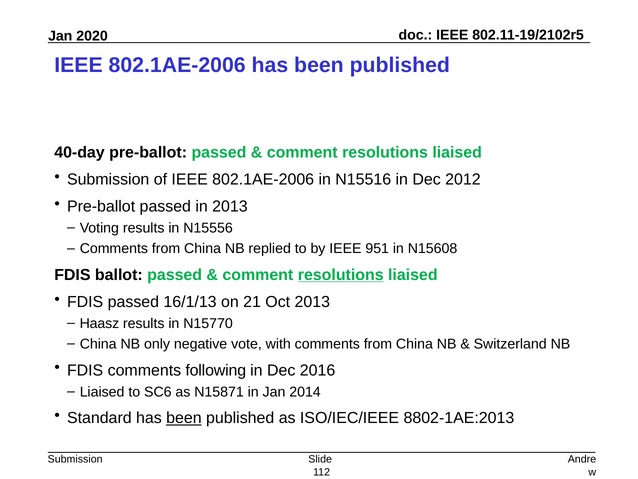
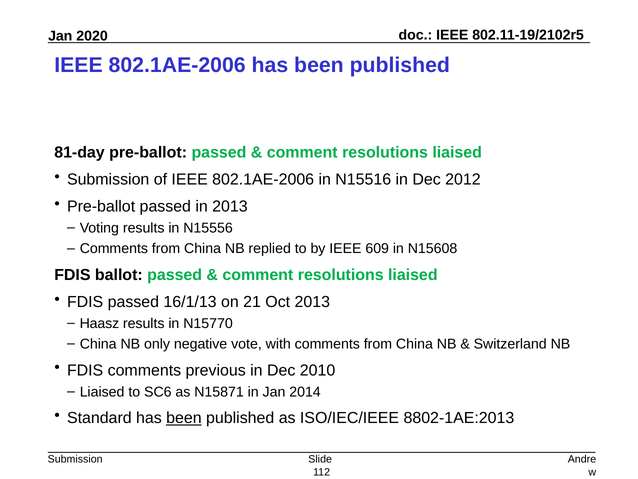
40-day: 40-day -> 81-day
951: 951 -> 609
resolutions at (341, 275) underline: present -> none
following: following -> previous
2016: 2016 -> 2010
